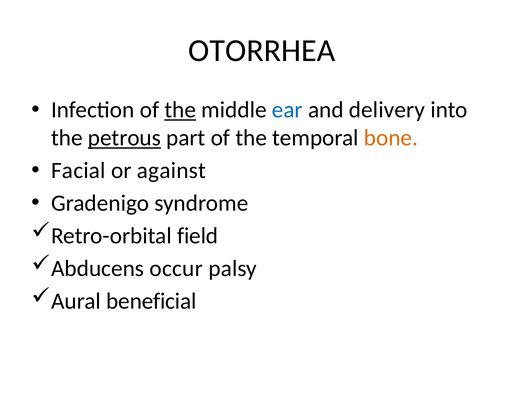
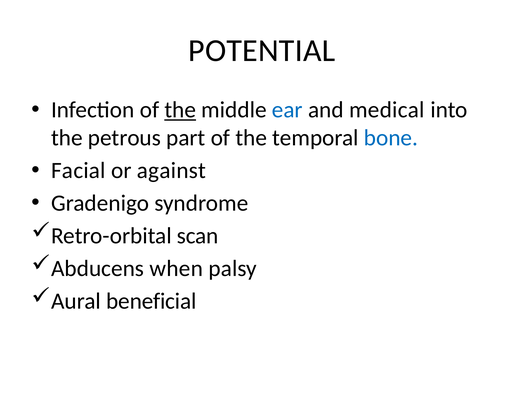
OTORRHEA: OTORRHEA -> POTENTIAL
delivery: delivery -> medical
petrous underline: present -> none
bone colour: orange -> blue
field: field -> scan
occur: occur -> when
